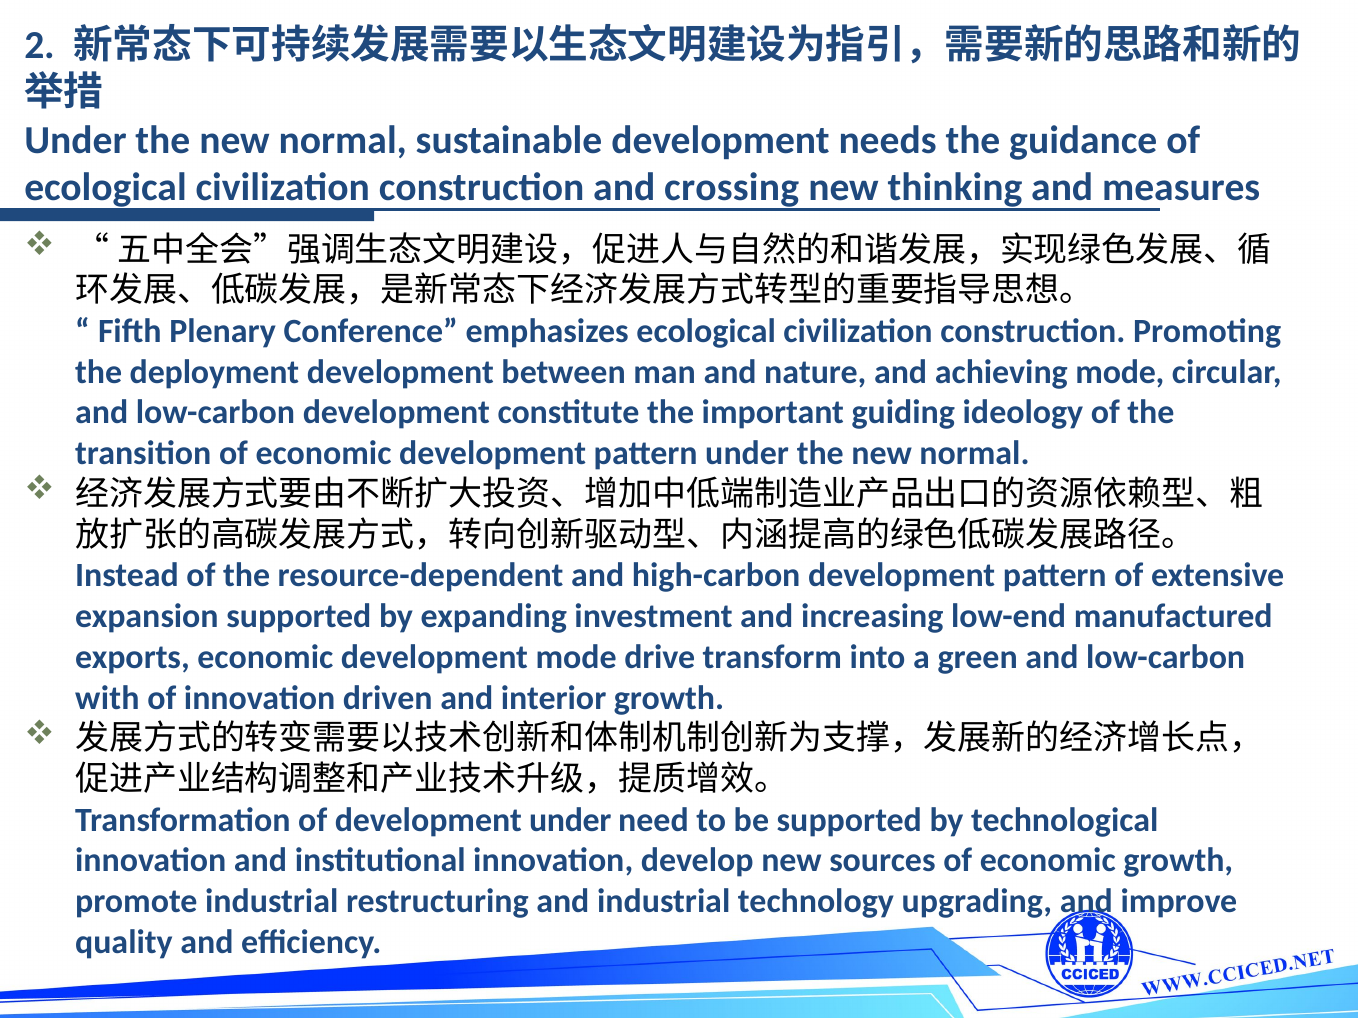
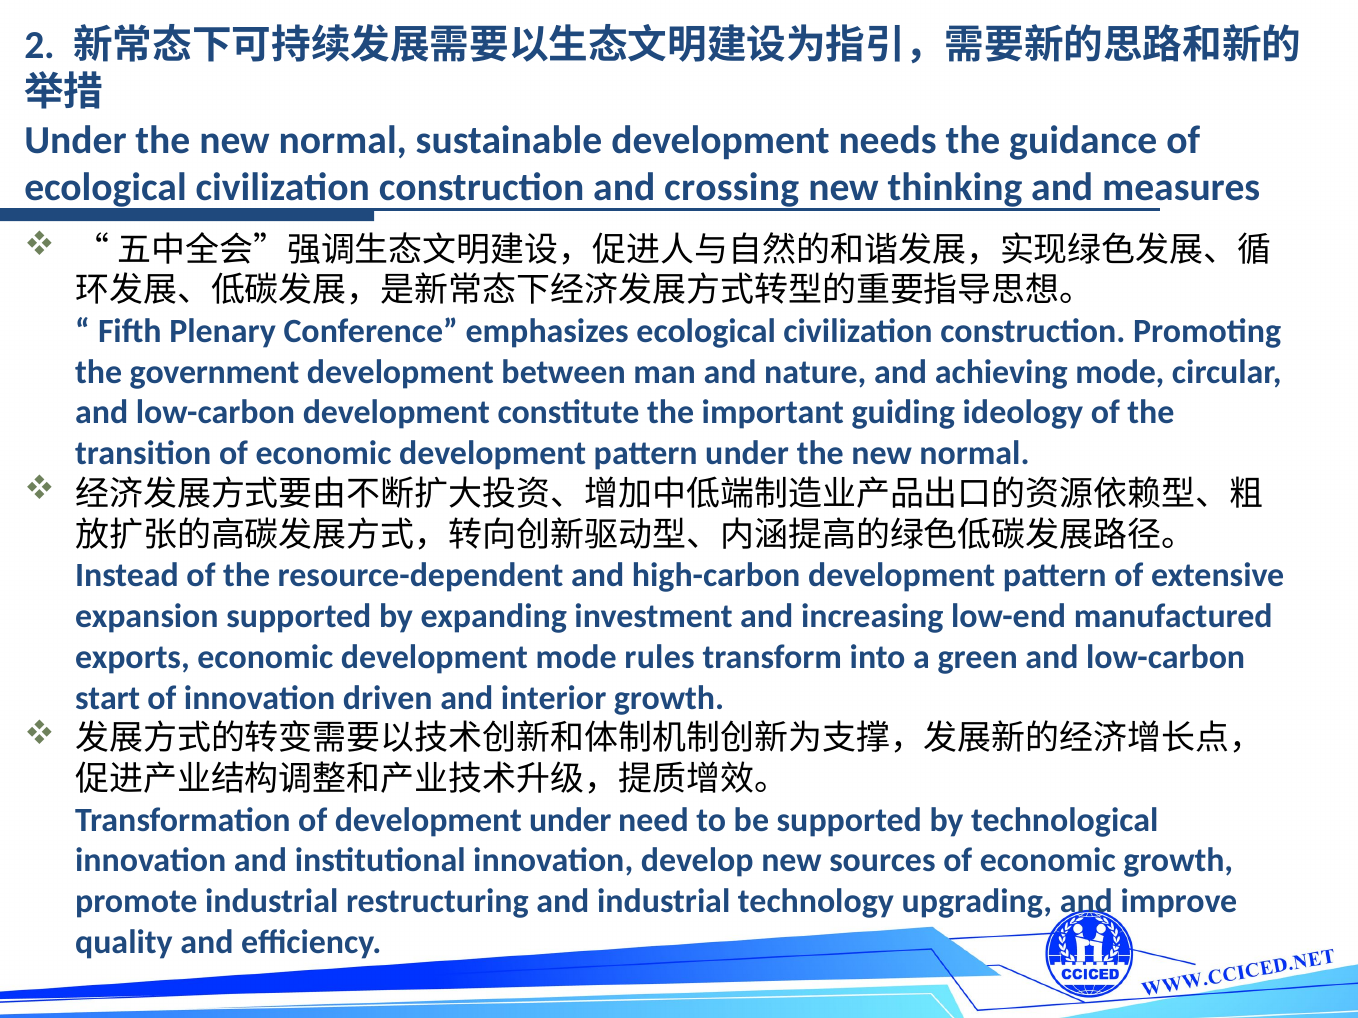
deployment: deployment -> government
drive: drive -> rules
with: with -> start
